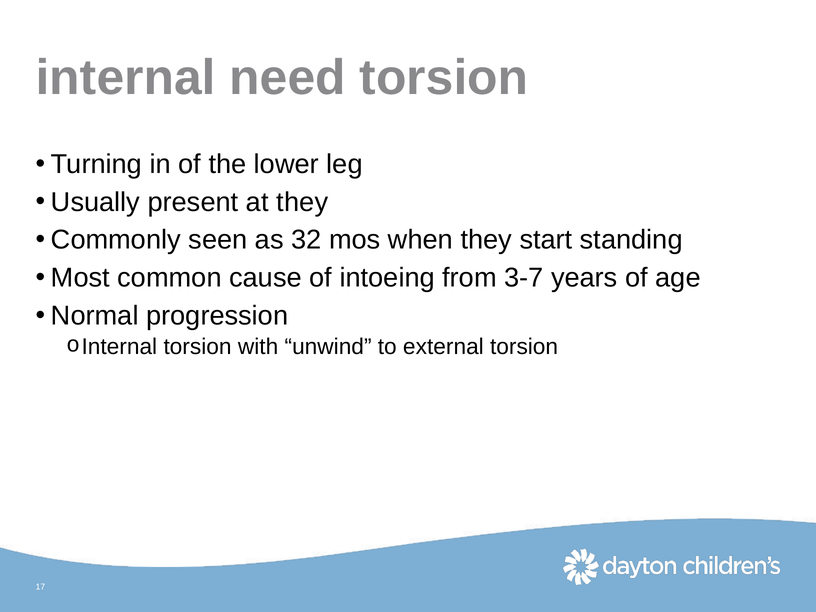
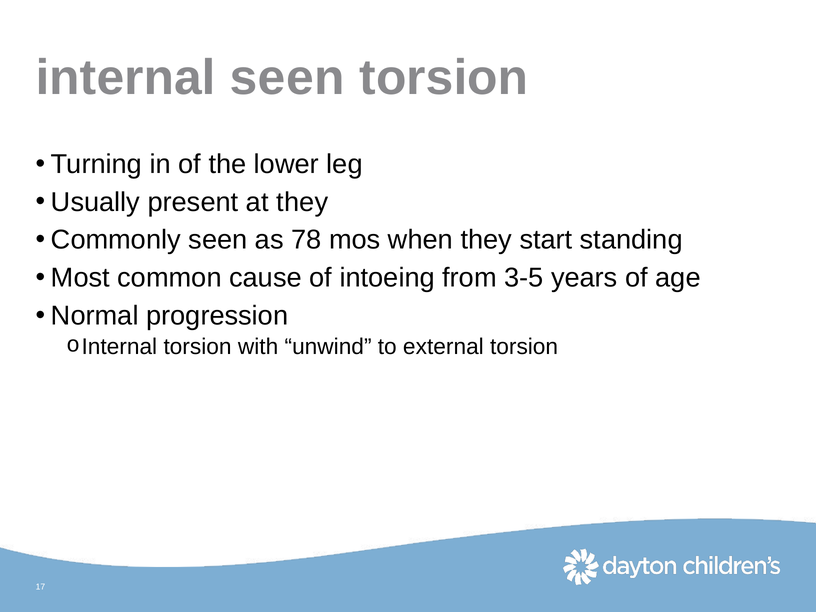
internal need: need -> seen
32: 32 -> 78
3-7: 3-7 -> 3-5
